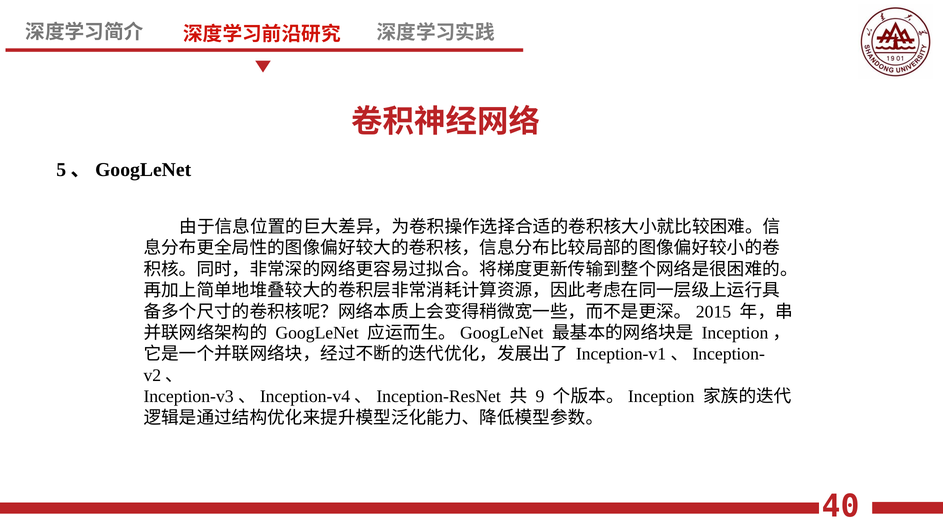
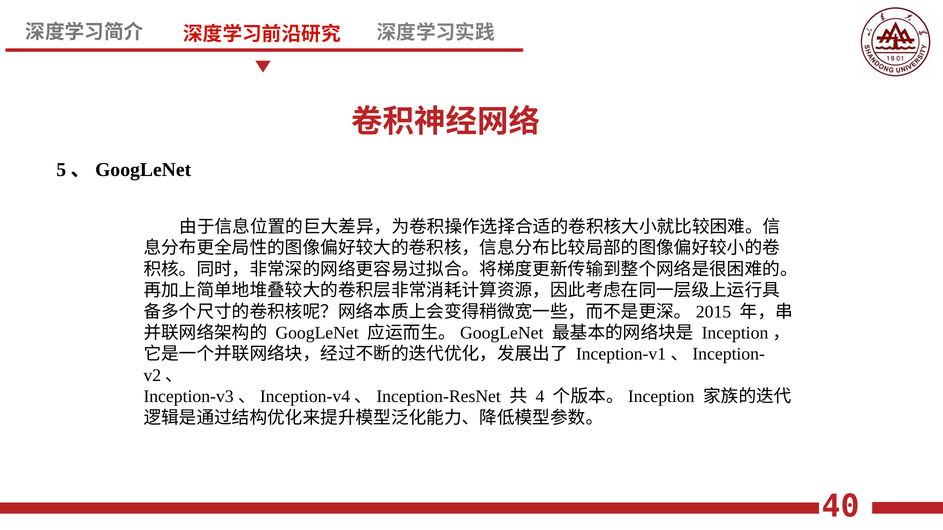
9: 9 -> 4
